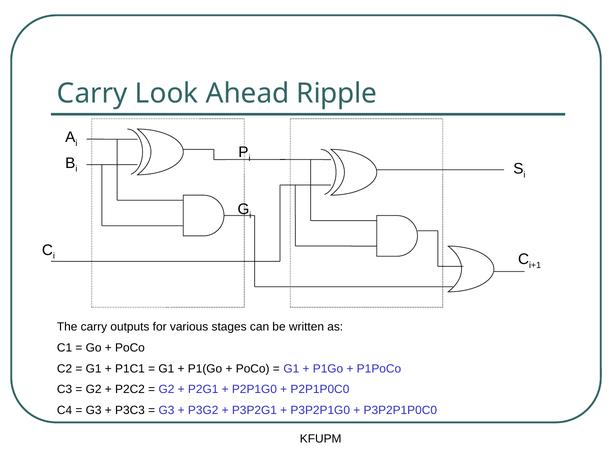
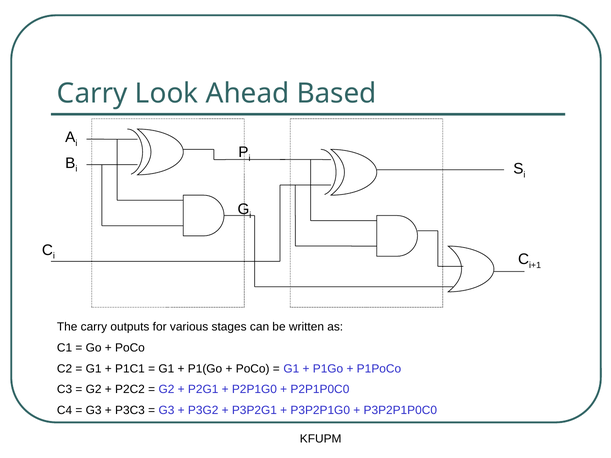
Ripple: Ripple -> Based
